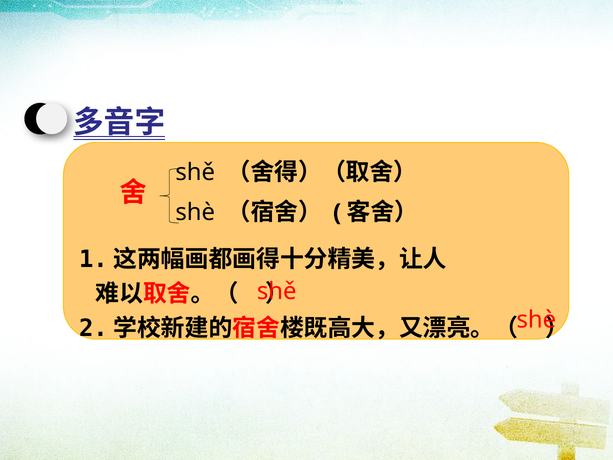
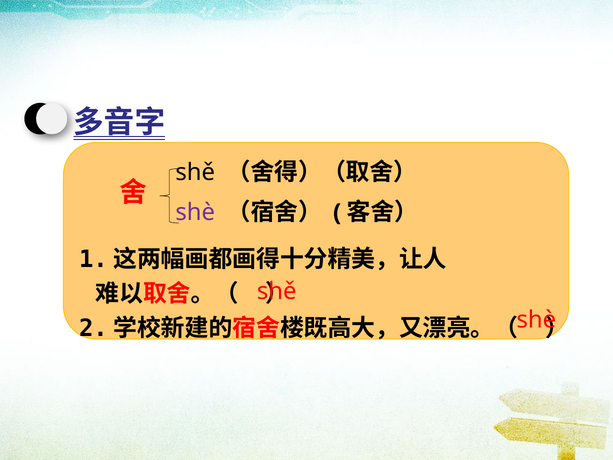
shè at (195, 212) colour: black -> purple
